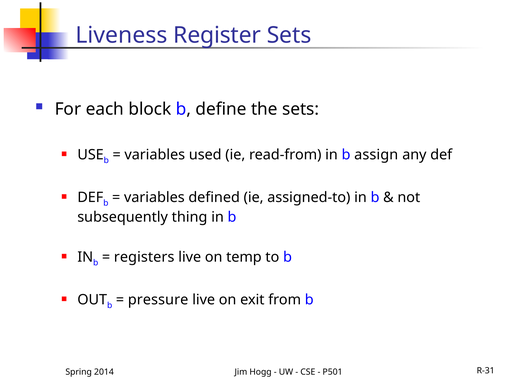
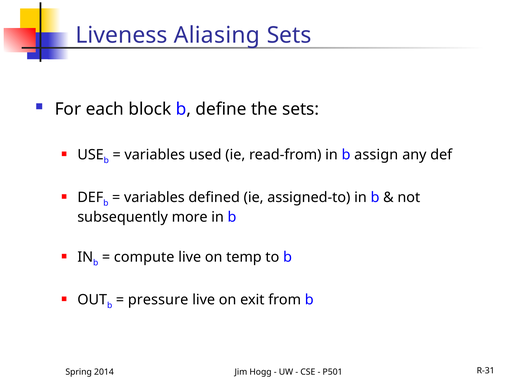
Register: Register -> Aliasing
thing: thing -> more
registers: registers -> compute
